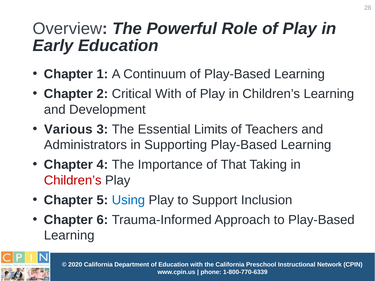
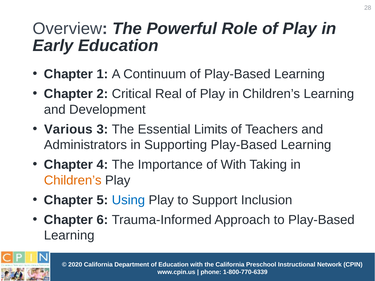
Critical With: With -> Real
of That: That -> With
Children’s at (73, 180) colour: red -> orange
